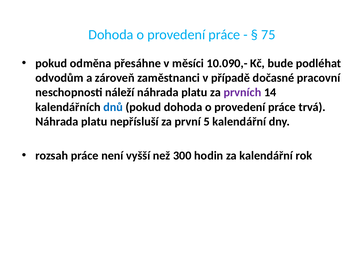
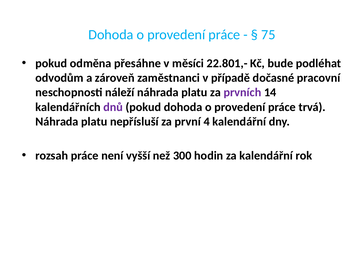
10.090,-: 10.090,- -> 22.801,-
dnů colour: blue -> purple
5: 5 -> 4
